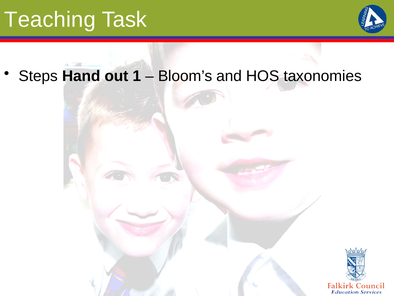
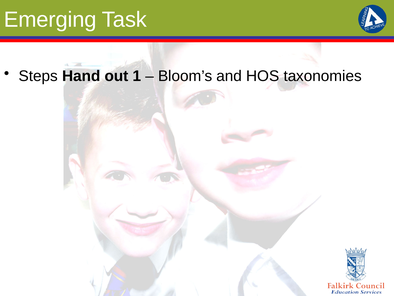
Teaching: Teaching -> Emerging
